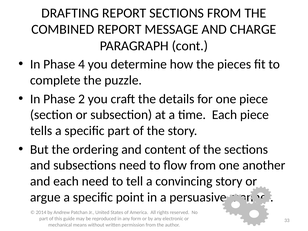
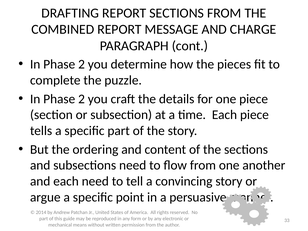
4 at (82, 64): 4 -> 2
